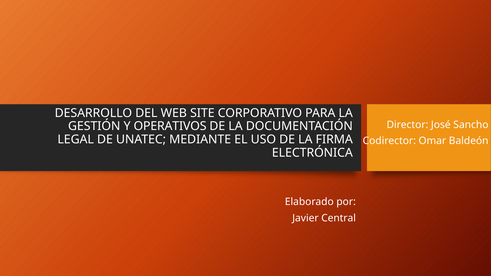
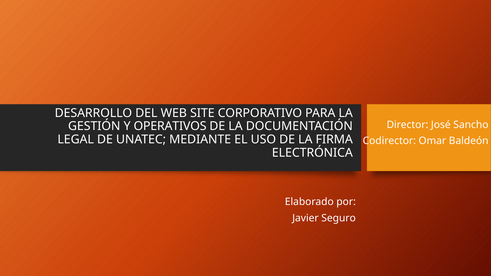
Central: Central -> Seguro
